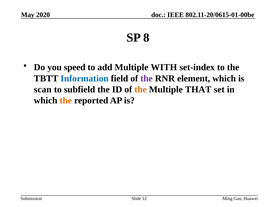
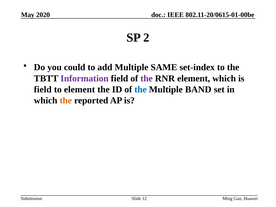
8: 8 -> 2
speed: speed -> could
WITH: WITH -> SAME
Information colour: blue -> purple
scan at (43, 89): scan -> field
to subfield: subfield -> element
the at (141, 89) colour: orange -> blue
THAT: THAT -> BAND
